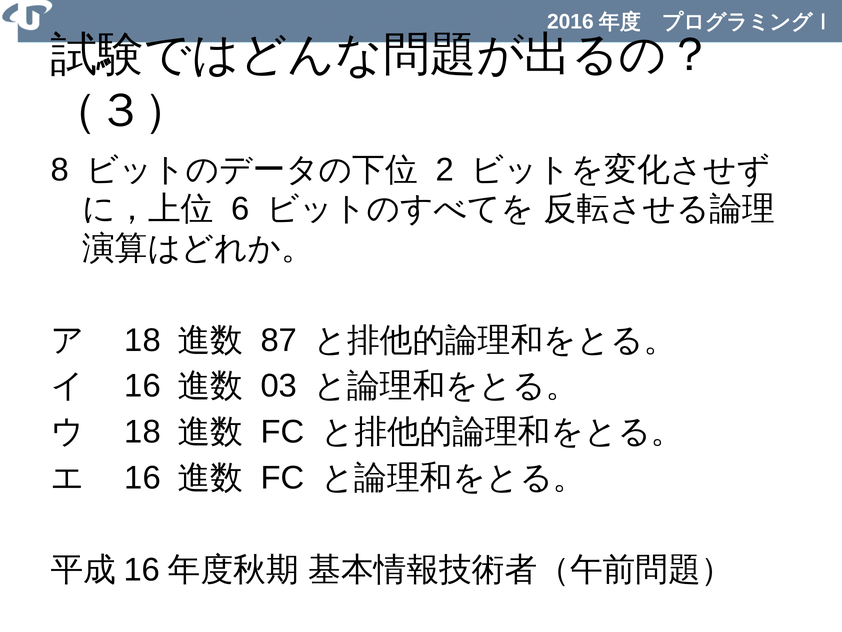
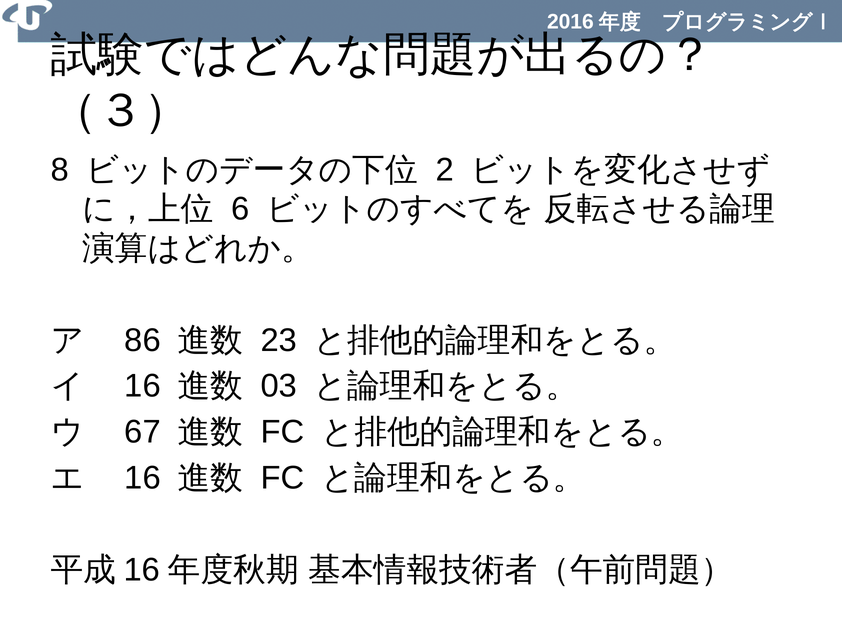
18 at (143, 340): 18 -> 86
87: 87 -> 23
18 at (143, 432): 18 -> 67
